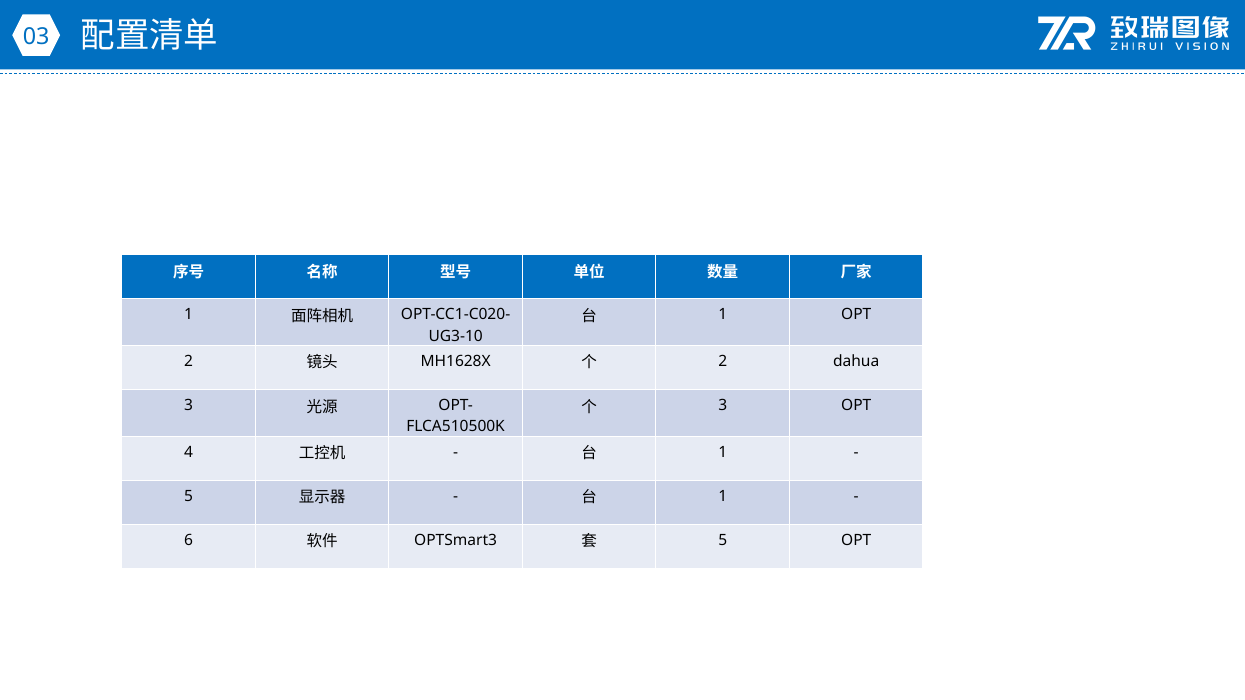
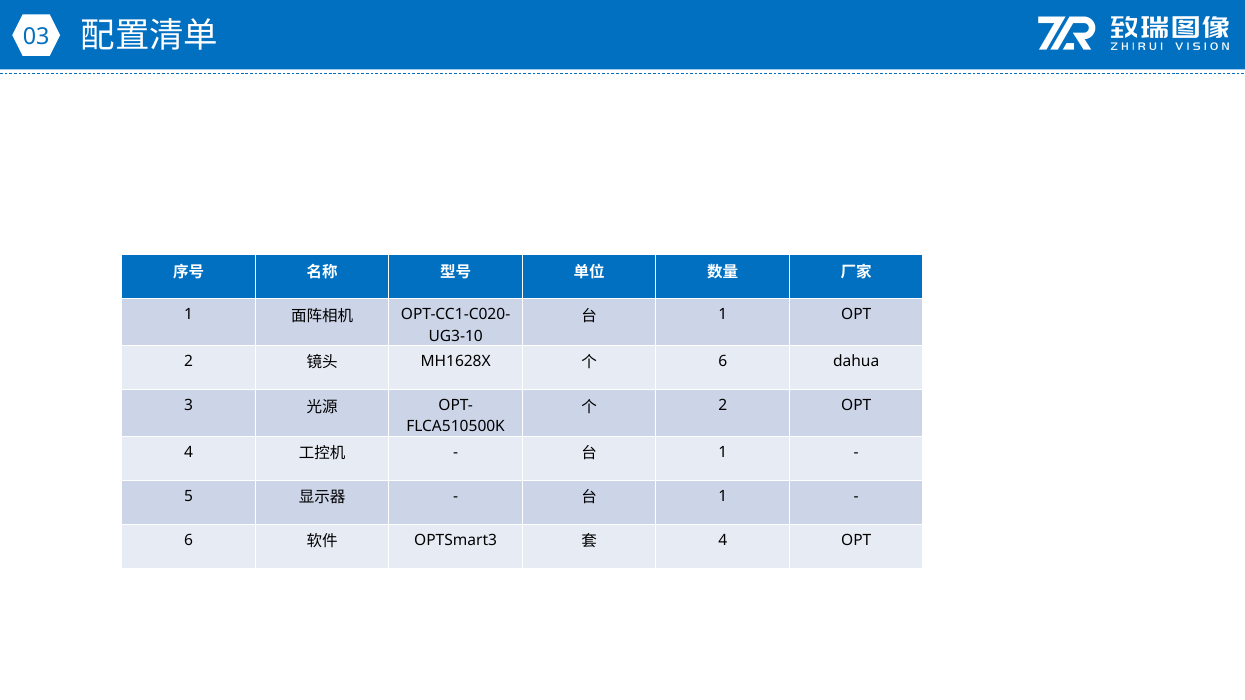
2 at (723, 362): 2 -> 6
3 at (723, 406): 3 -> 2
5 at (723, 541): 5 -> 4
